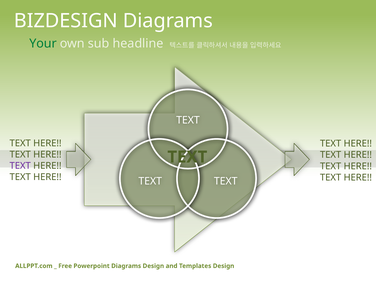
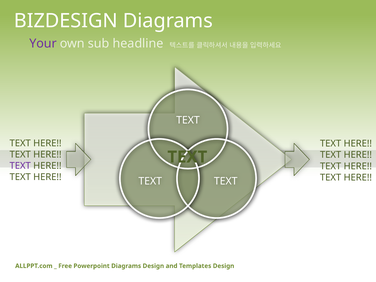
Your colour: green -> purple
